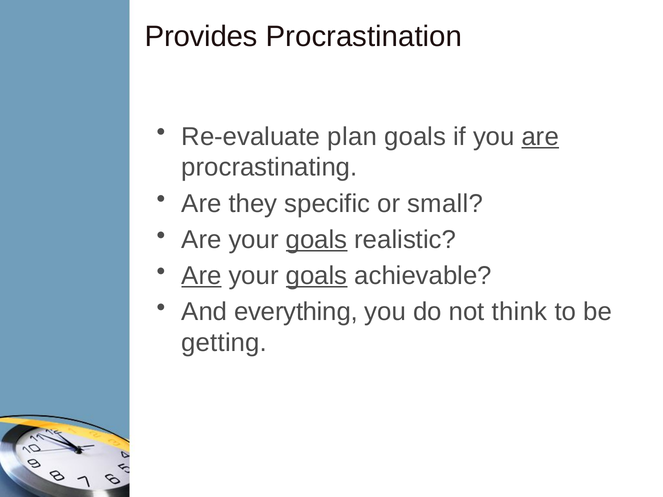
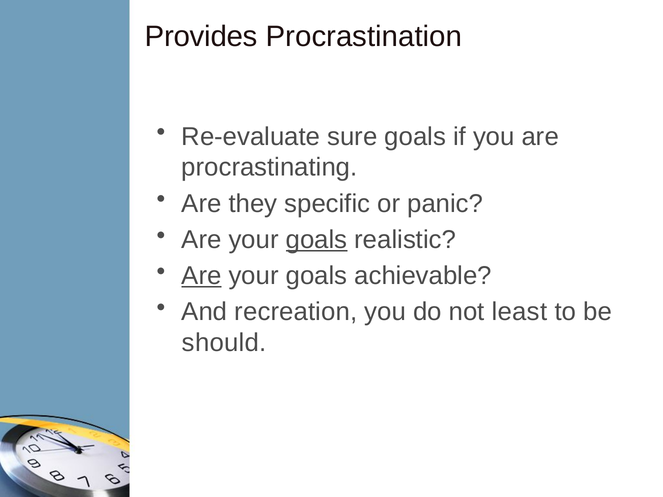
plan: plan -> sure
are at (540, 137) underline: present -> none
small: small -> panic
goals at (317, 276) underline: present -> none
everything: everything -> recreation
think: think -> least
getting: getting -> should
